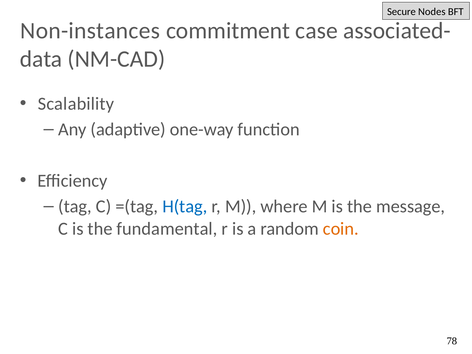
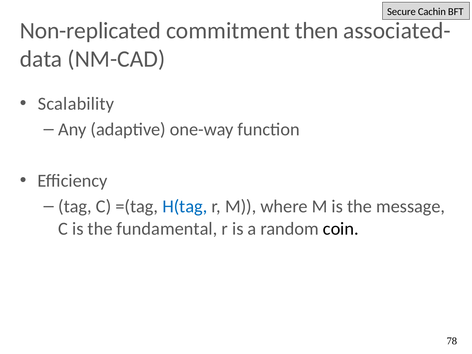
Nodes: Nodes -> Cachin
Non-instances: Non-instances -> Non-replicated
case: case -> then
coin colour: orange -> black
